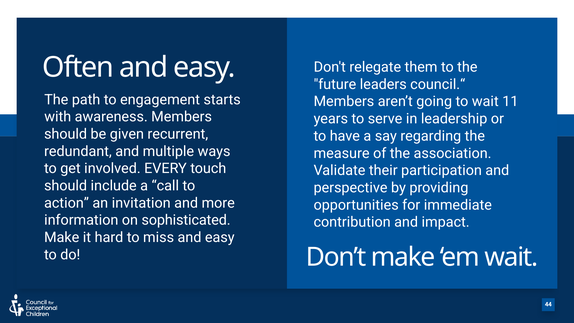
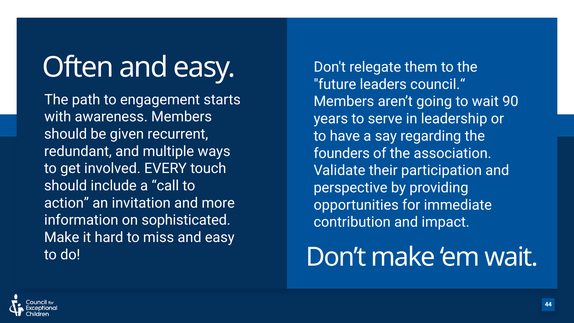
11: 11 -> 90
measure: measure -> founders
